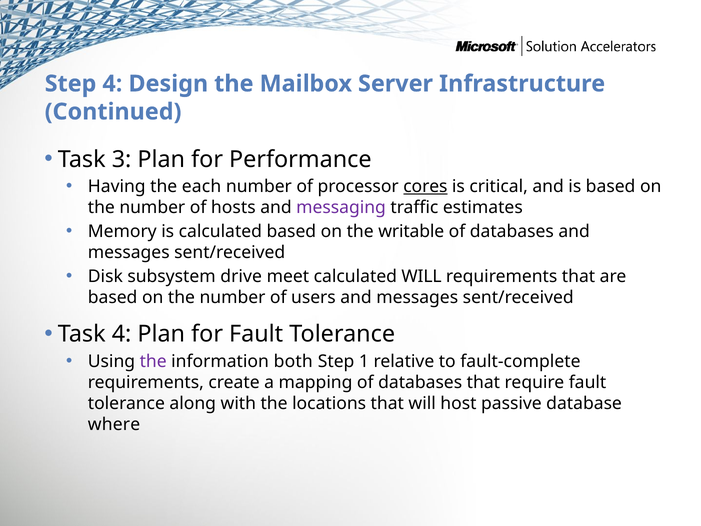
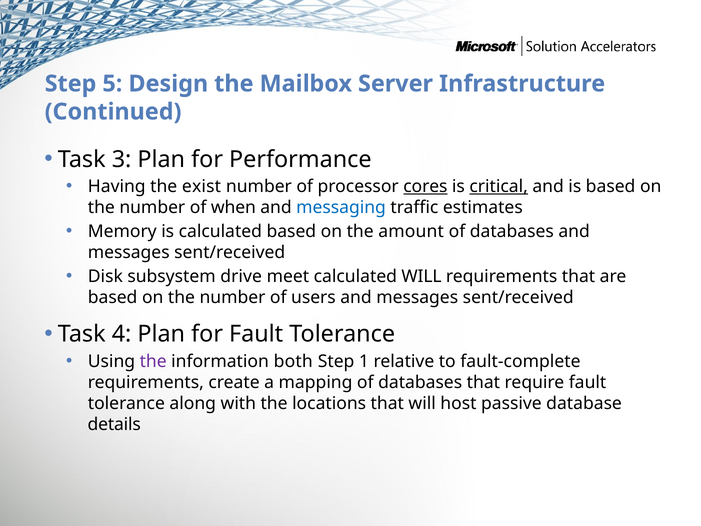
Step 4: 4 -> 5
each: each -> exist
critical underline: none -> present
hosts: hosts -> when
messaging colour: purple -> blue
writable: writable -> amount
where: where -> details
